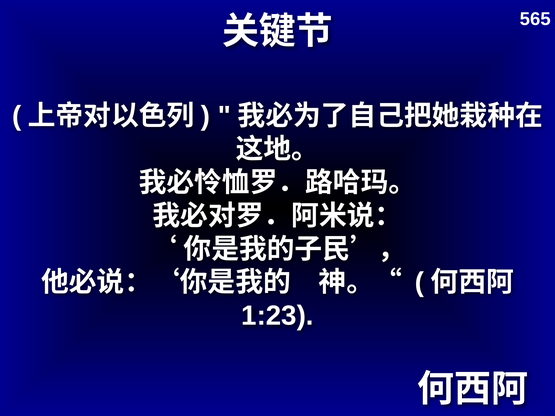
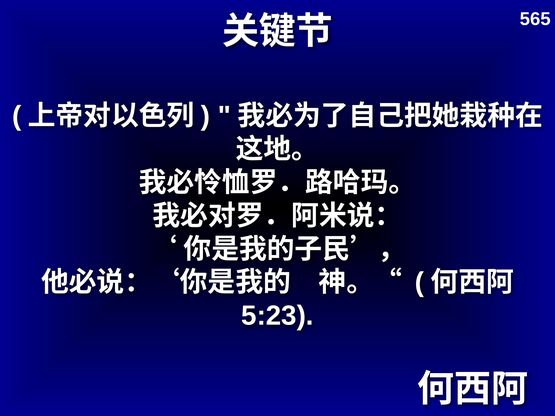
1:23: 1:23 -> 5:23
